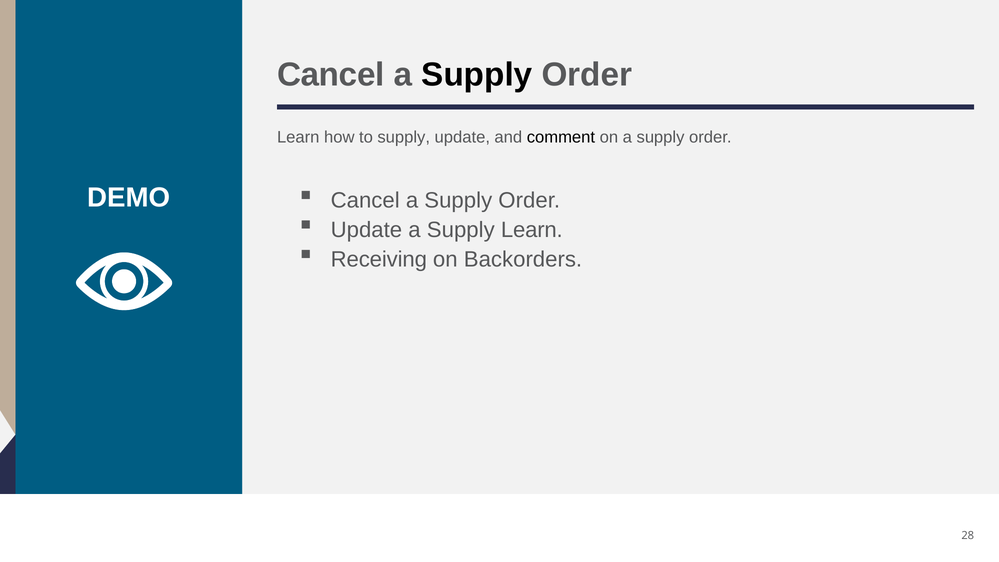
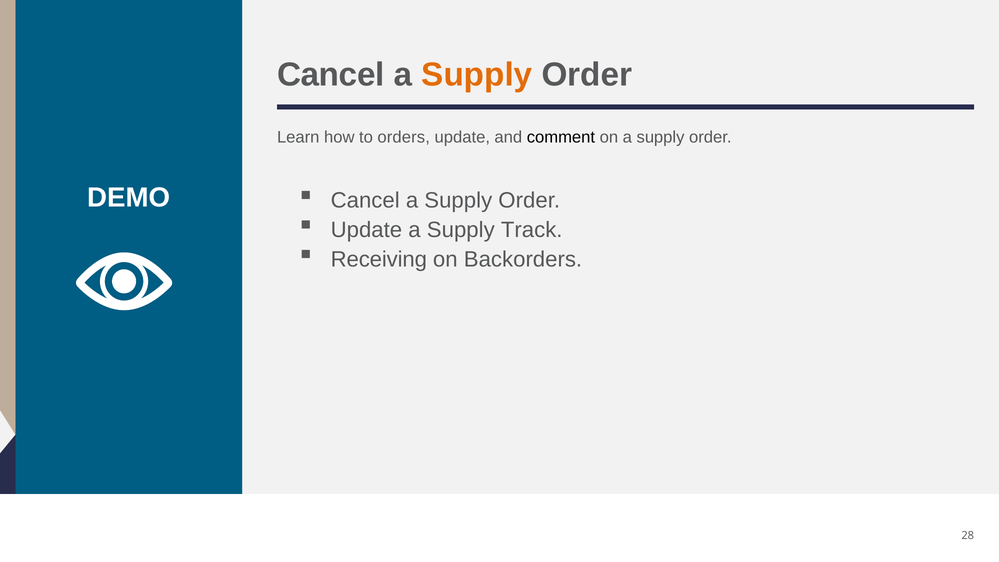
Supply at (477, 75) colour: black -> orange
to supply: supply -> orders
Supply Learn: Learn -> Track
